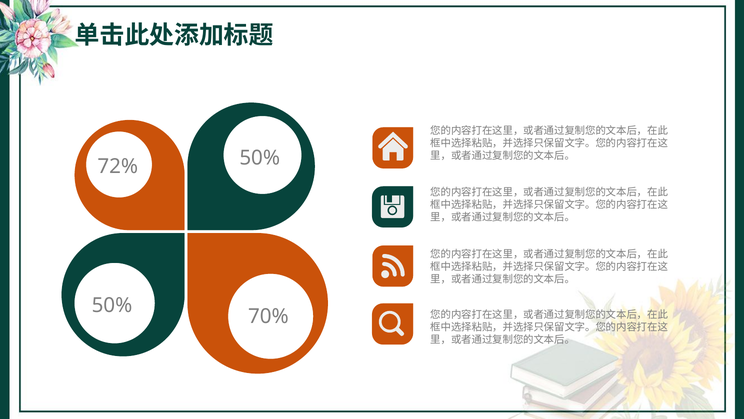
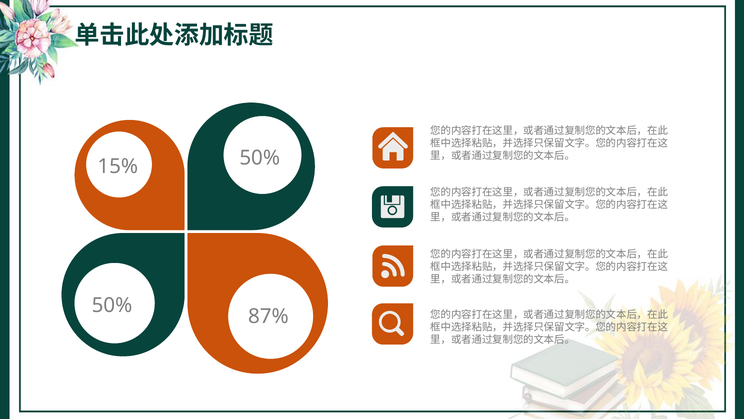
72%: 72% -> 15%
70%: 70% -> 87%
